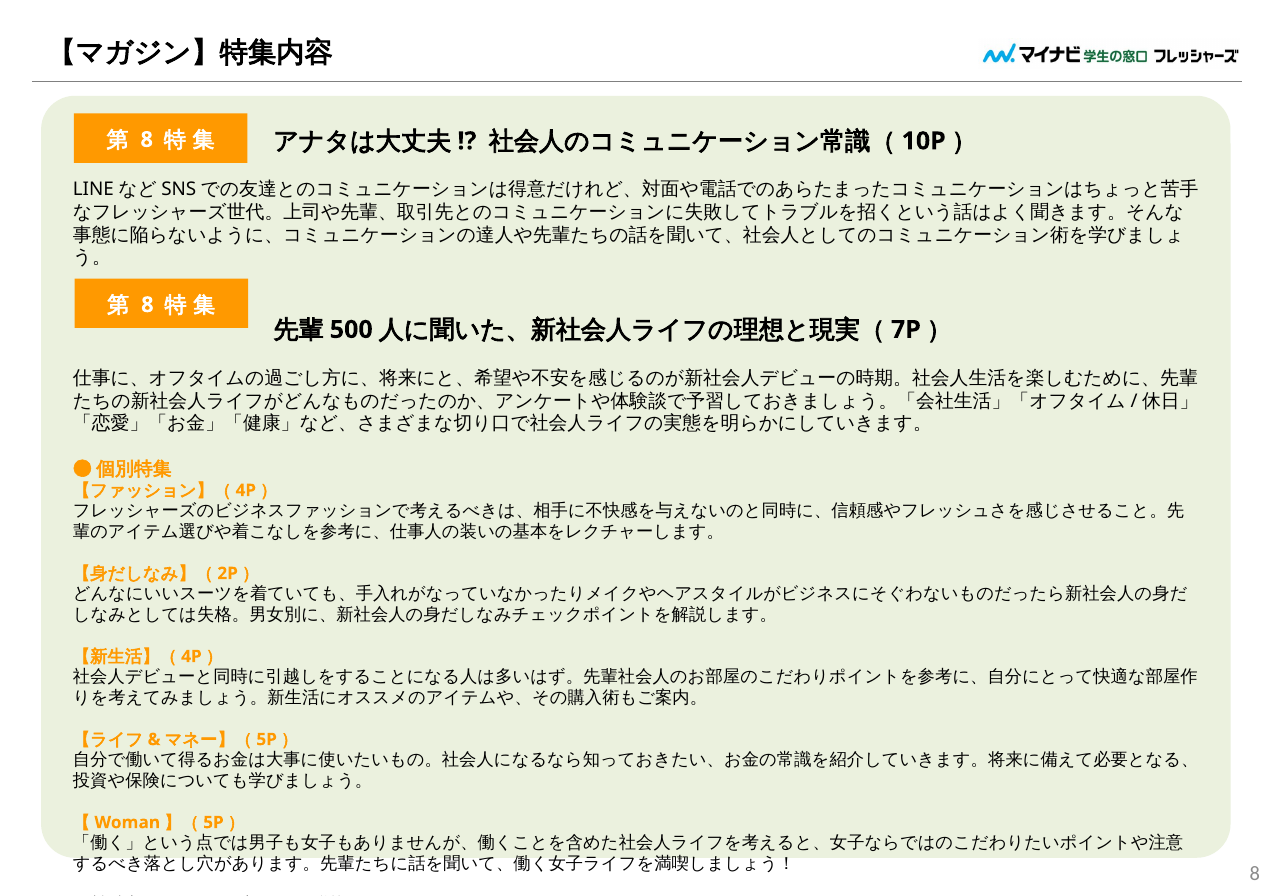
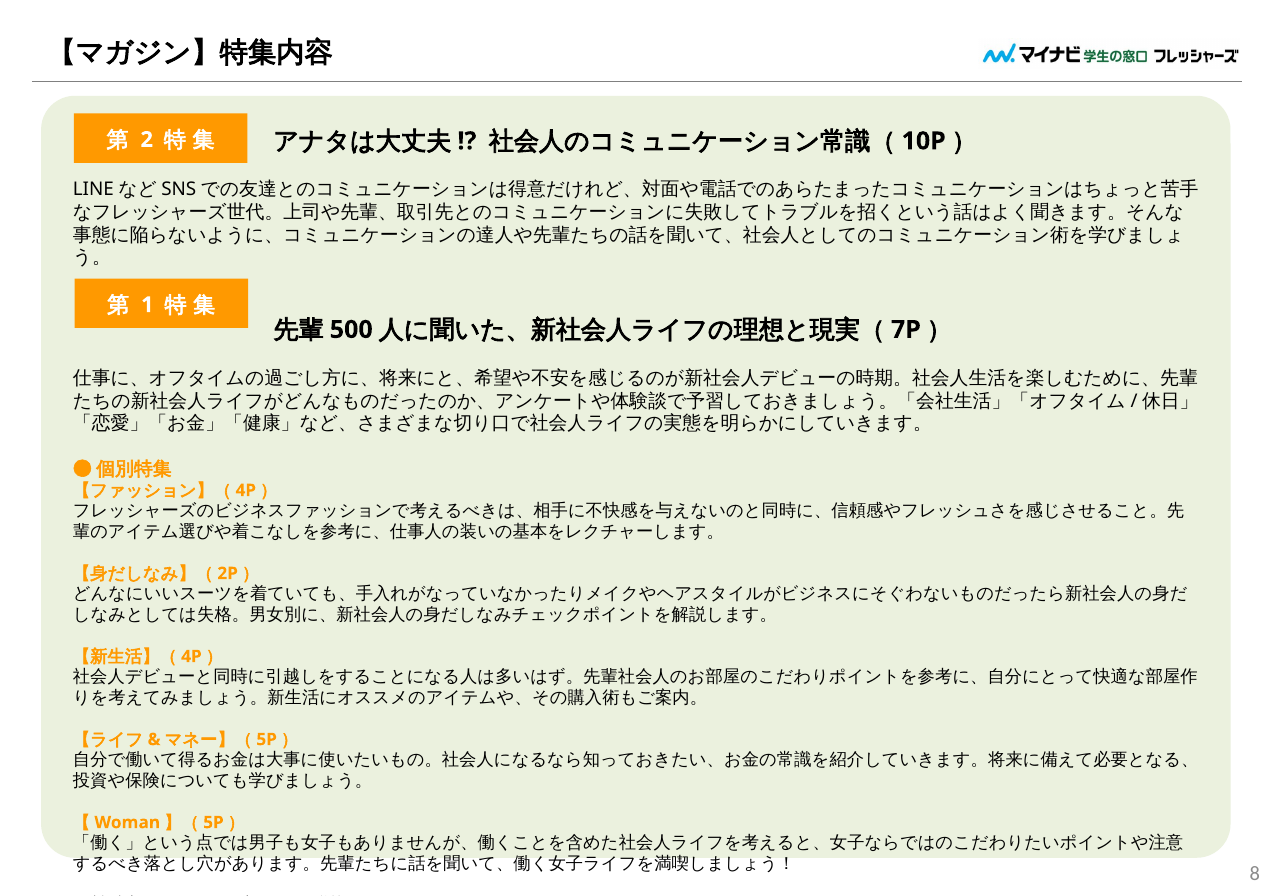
8 at (147, 140): 8 -> 2
8 at (147, 305): 8 -> 1
